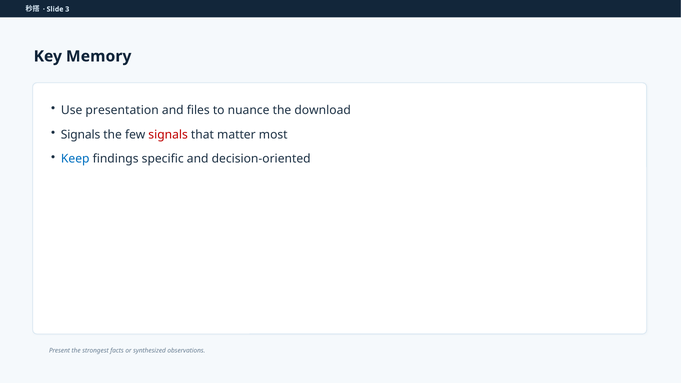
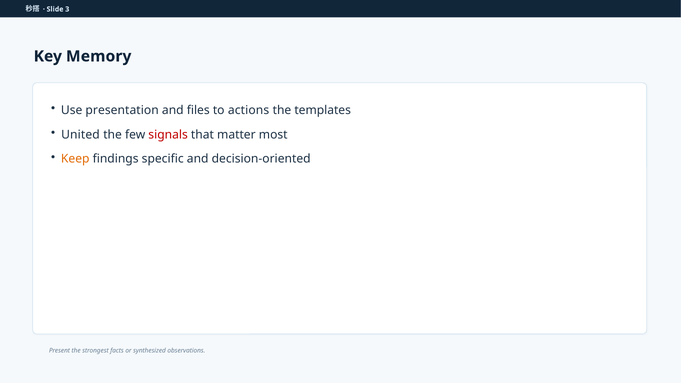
nuance: nuance -> actions
download: download -> templates
Signals at (81, 135): Signals -> United
Keep colour: blue -> orange
